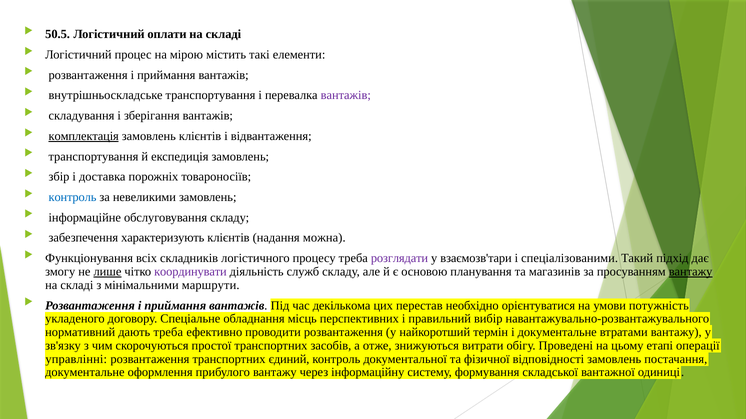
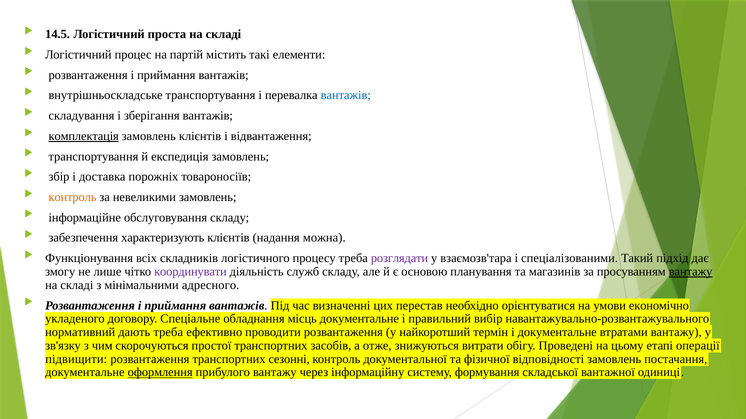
50.5: 50.5 -> 14.5
оплати: оплати -> проста
мірою: мірою -> партій
вантажів at (346, 95) colour: purple -> blue
контроль at (73, 197) colour: blue -> orange
взаємозв'тари: взаємозв'тари -> взаємозв'тара
лише underline: present -> none
маршрути: маршрути -> адресного
декількома: декількома -> визначенні
потужність: потужність -> економічно
місць перспективних: перспективних -> документальне
управлінні: управлінні -> підвищити
єдиний: єдиний -> сезонні
оформлення underline: none -> present
